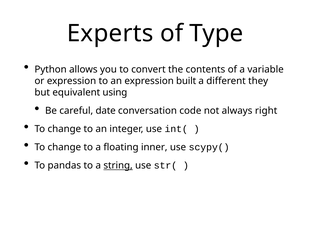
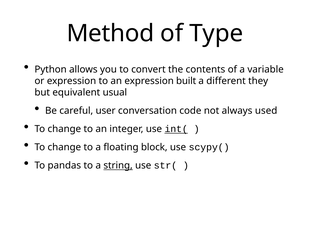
Experts: Experts -> Method
using: using -> usual
date: date -> user
right: right -> used
int( underline: none -> present
inner: inner -> block
